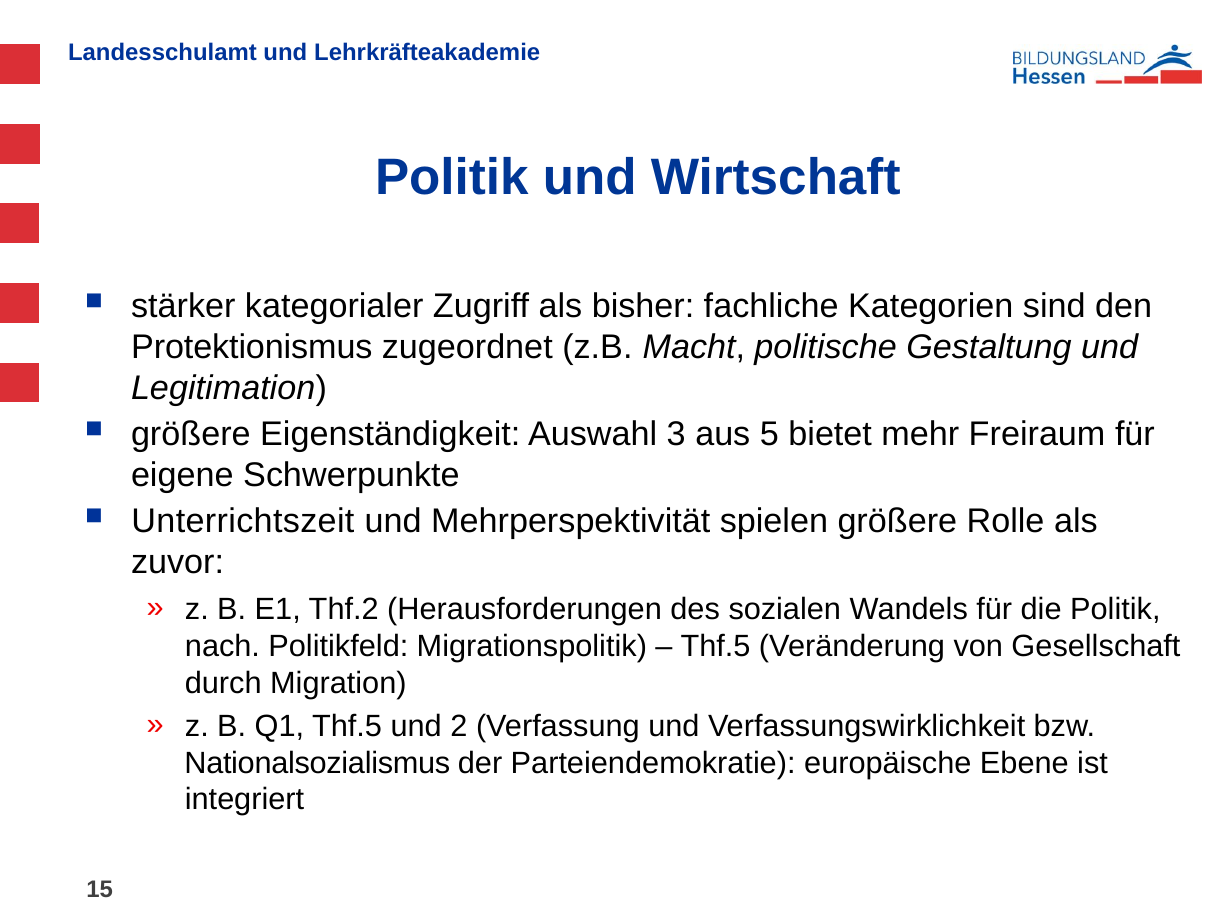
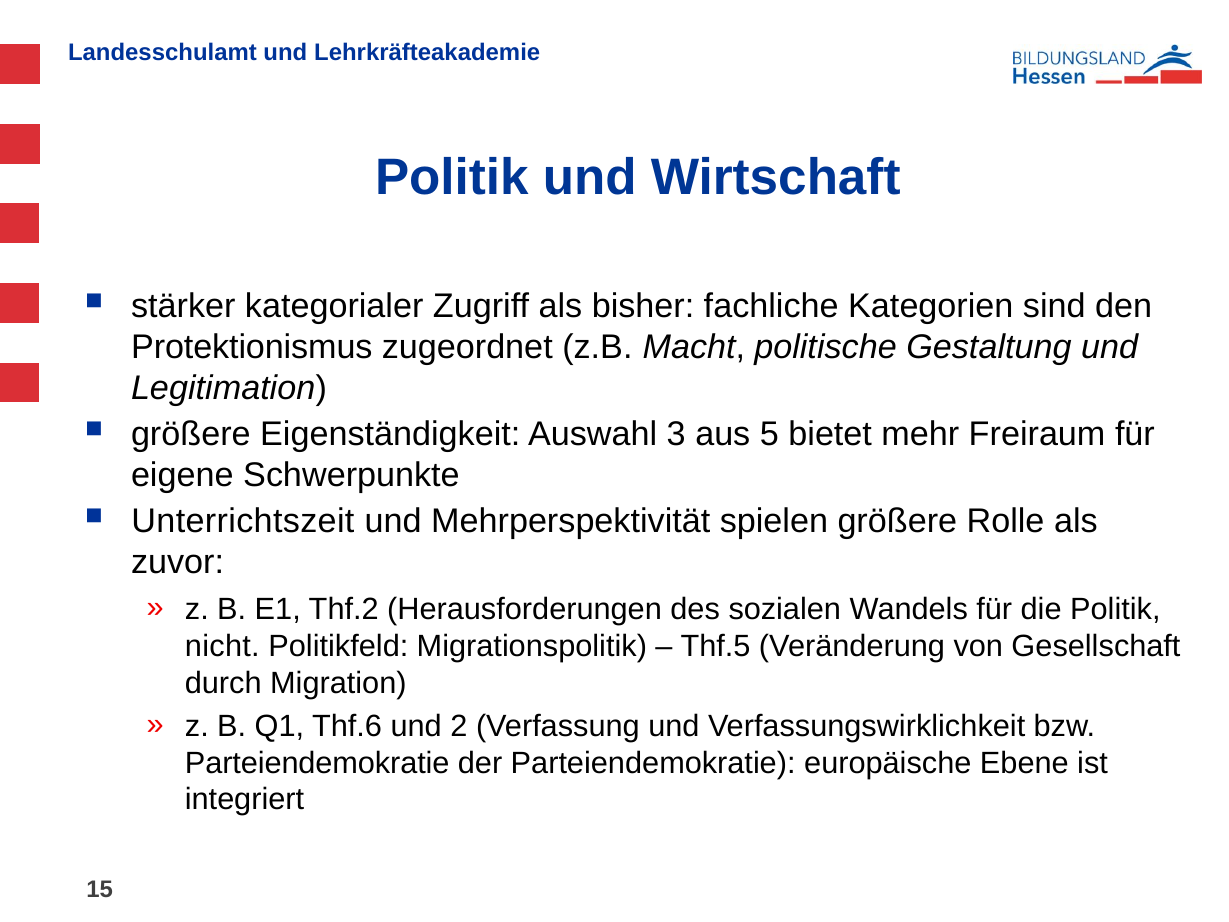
nach: nach -> nicht
Q1 Thf.5: Thf.5 -> Thf.6
Nationalsozialismus at (317, 763): Nationalsozialismus -> Parteiendemokratie
